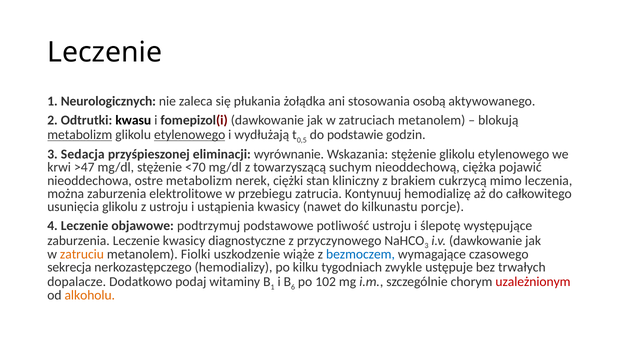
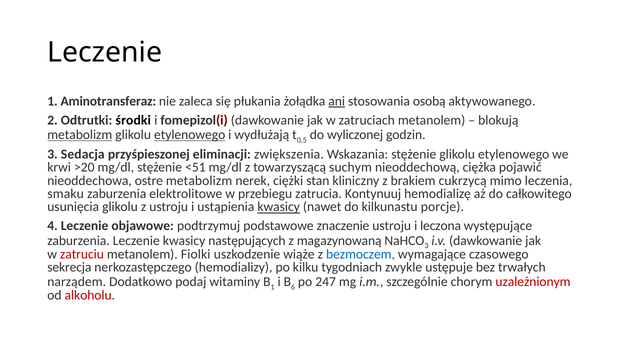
Neurologicznych: Neurologicznych -> Aminotransferaz
ani underline: none -> present
kwasu: kwasu -> środki
podstawie: podstawie -> wyliczonej
wyrównanie: wyrównanie -> zwiększenia
>47: >47 -> >20
<70: <70 -> <51
można: można -> smaku
kwasicy at (279, 207) underline: none -> present
potliwość: potliwość -> znaczenie
ślepotę: ślepotę -> leczona
diagnostyczne: diagnostyczne -> następujących
przyczynowego: przyczynowego -> magazynowaną
zatruciu colour: orange -> red
dopalacze: dopalacze -> narządem
102: 102 -> 247
alkoholu colour: orange -> red
